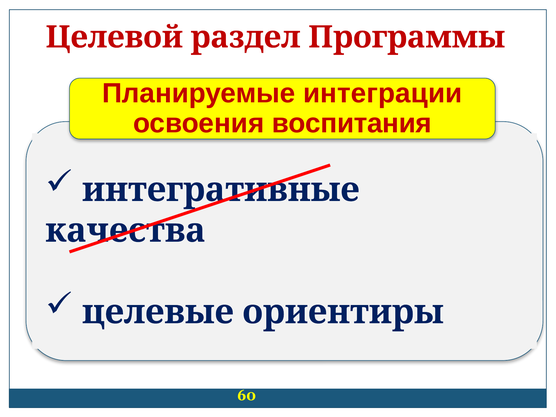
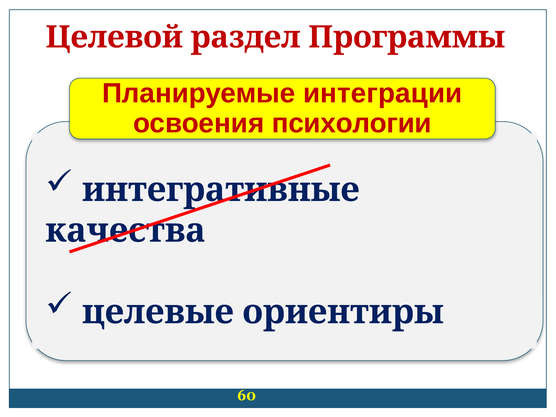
воспитания: воспитания -> психологии
